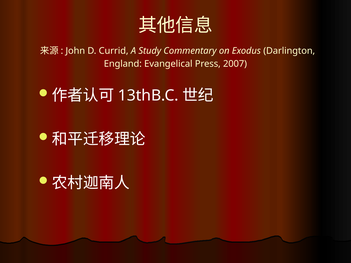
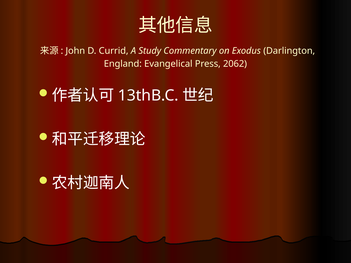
2007: 2007 -> 2062
